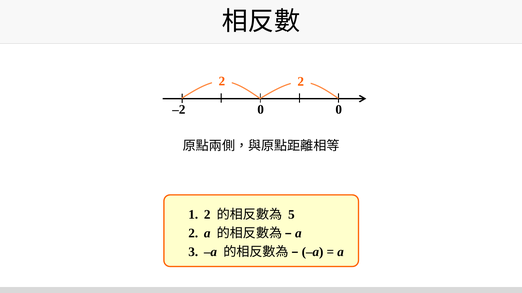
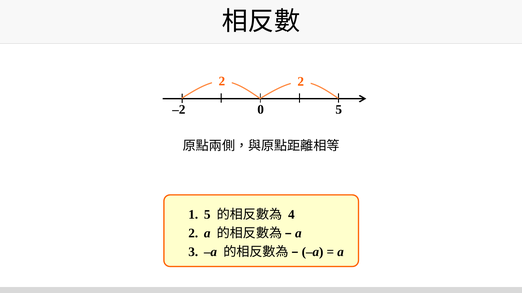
0 0: 0 -> 5
2 at (207, 215): 2 -> 5
5: 5 -> 4
